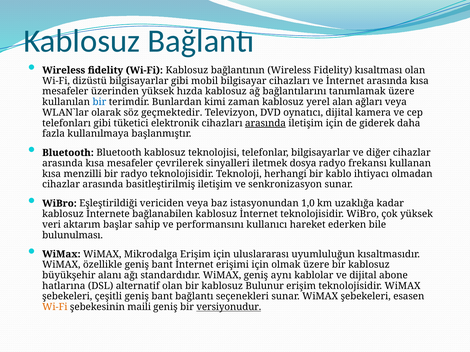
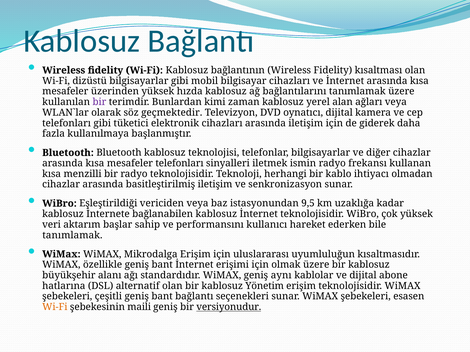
bir at (99, 102) colour: blue -> purple
arasında at (265, 123) underline: present -> none
mesafeler çevrilerek: çevrilerek -> telefonları
dosya: dosya -> ismin
1,0: 1,0 -> 9,5
bulunulması at (73, 235): bulunulması -> tanımlamak
Bulunur: Bulunur -> Yönetim
